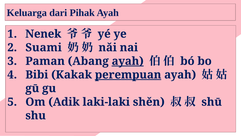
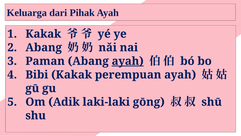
Nenek at (43, 34): Nenek -> Kakak
Suami at (44, 47): Suami -> Abang
perempuan underline: present -> none
shěn: shěn -> gōng
